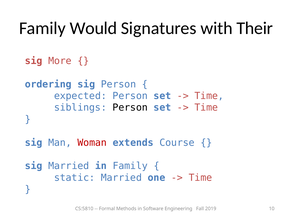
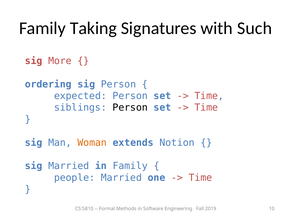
Would: Would -> Taking
Their: Their -> Such
Woman colour: red -> orange
Course: Course -> Notion
static: static -> people
